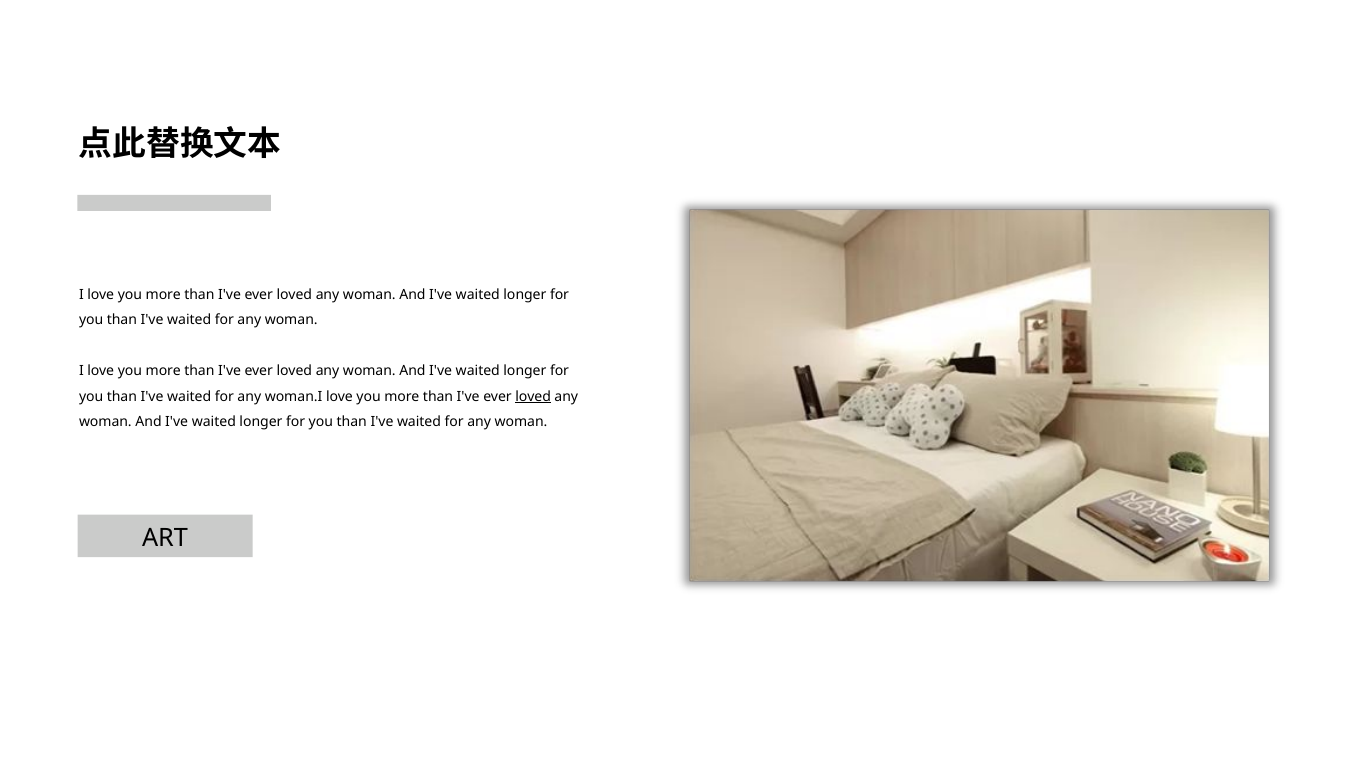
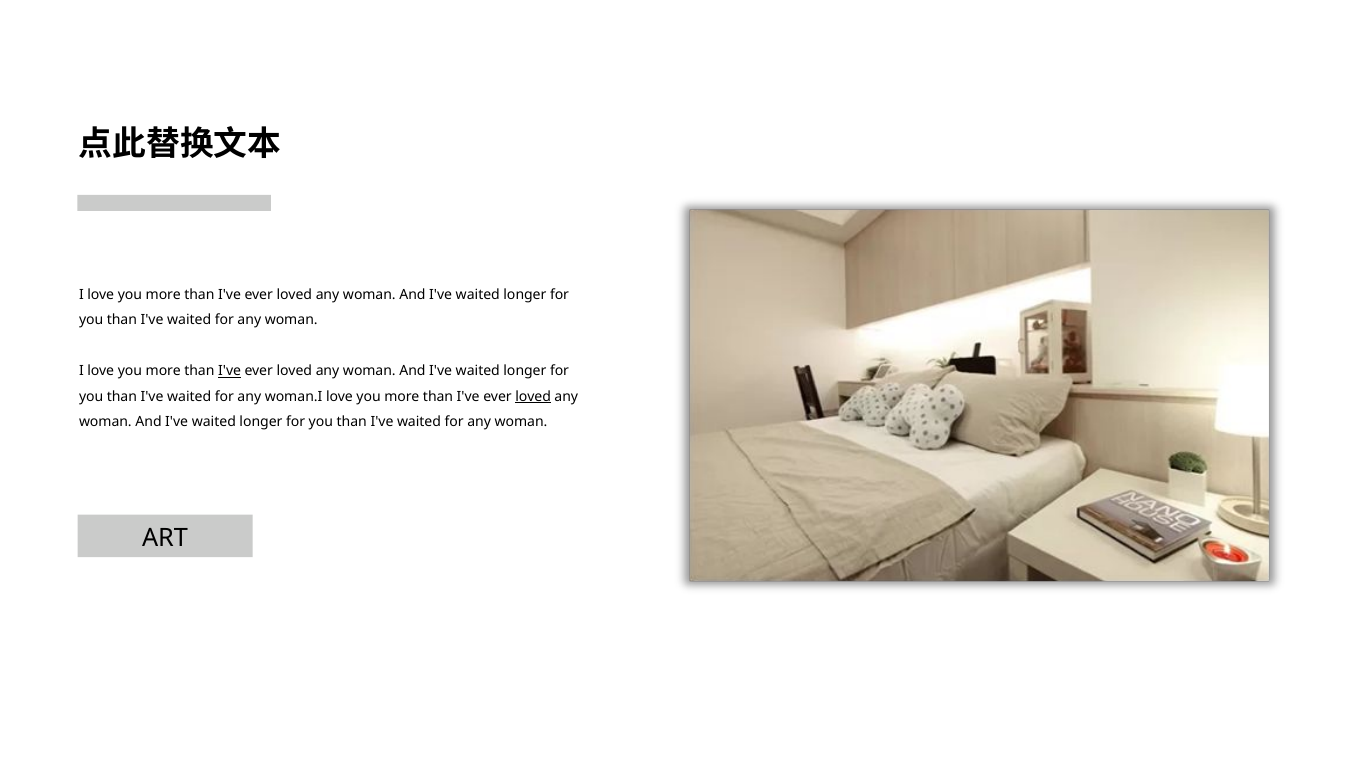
I've at (230, 371) underline: none -> present
